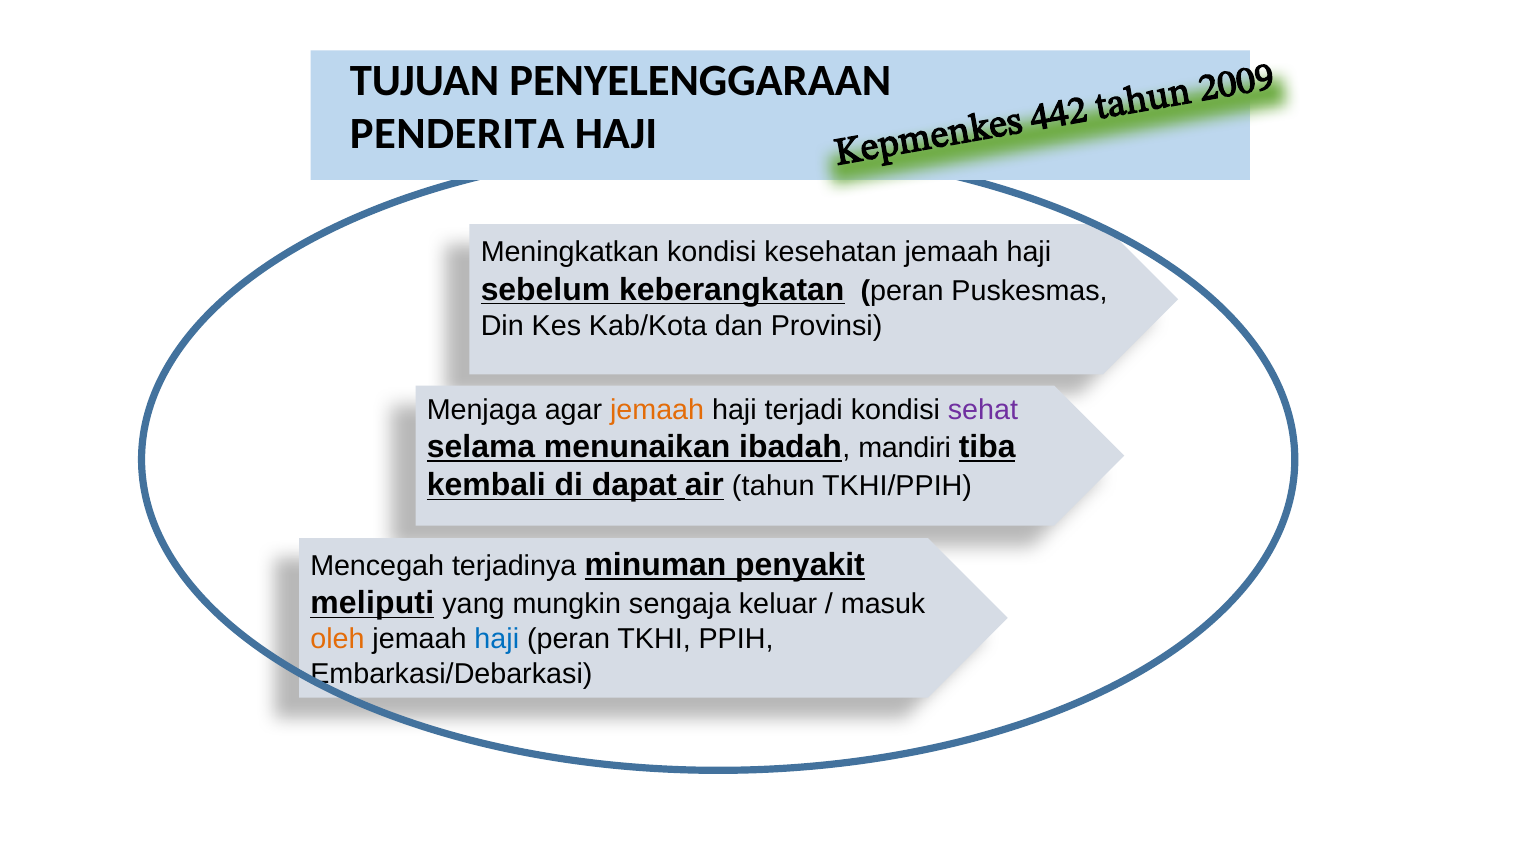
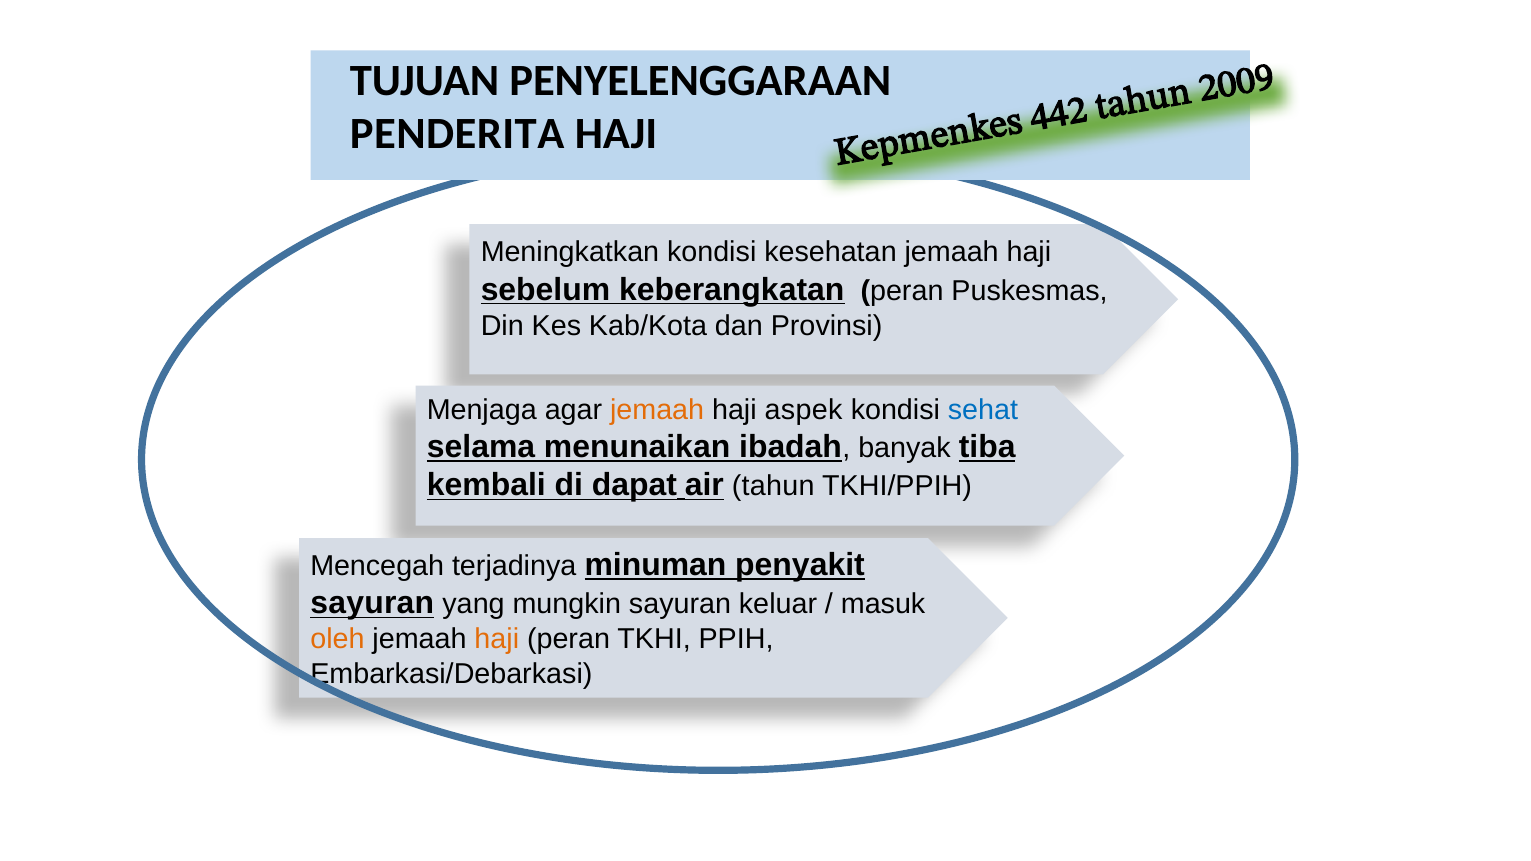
terjadi: terjadi -> aspek
sehat colour: purple -> blue
mandiri: mandiri -> banyak
meliputi at (372, 604): meliputi -> sayuran
mungkin sengaja: sengaja -> sayuran
haji at (497, 640) colour: blue -> orange
